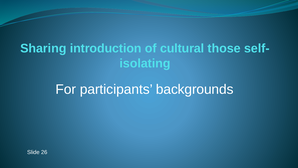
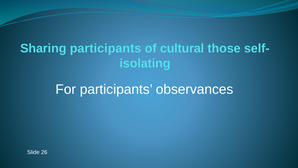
Sharing introduction: introduction -> participants
backgrounds: backgrounds -> observances
